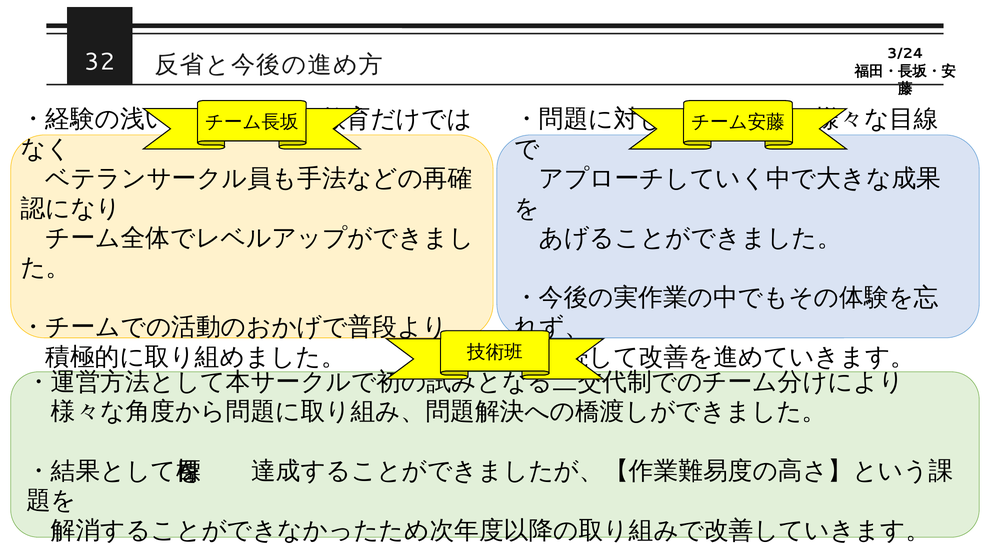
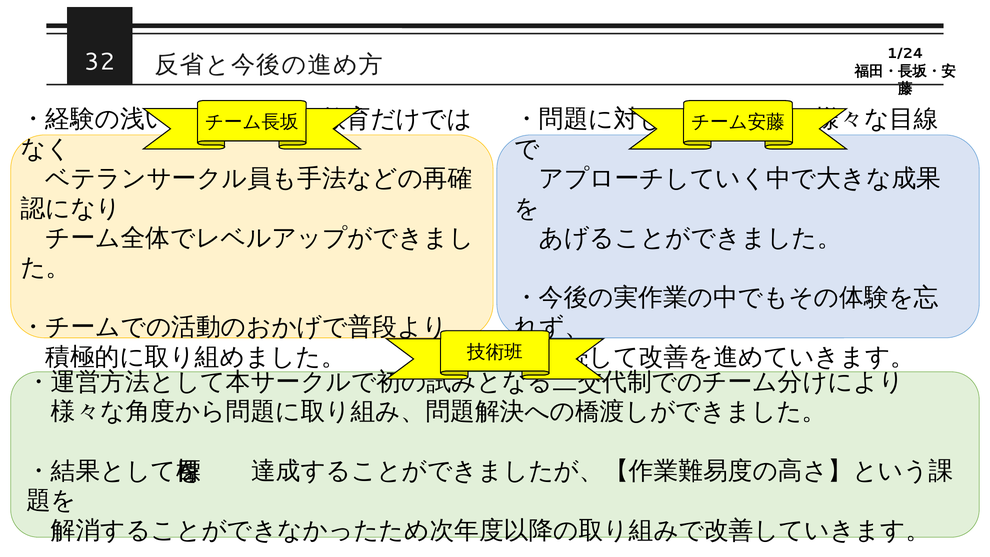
3/24: 3/24 -> 1/24
